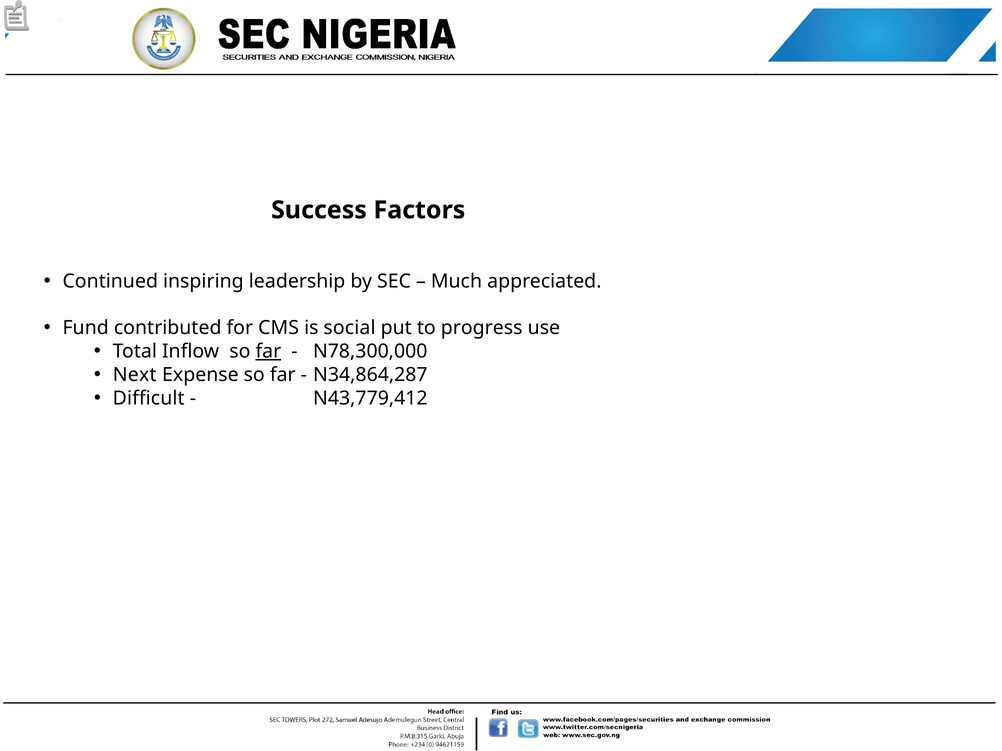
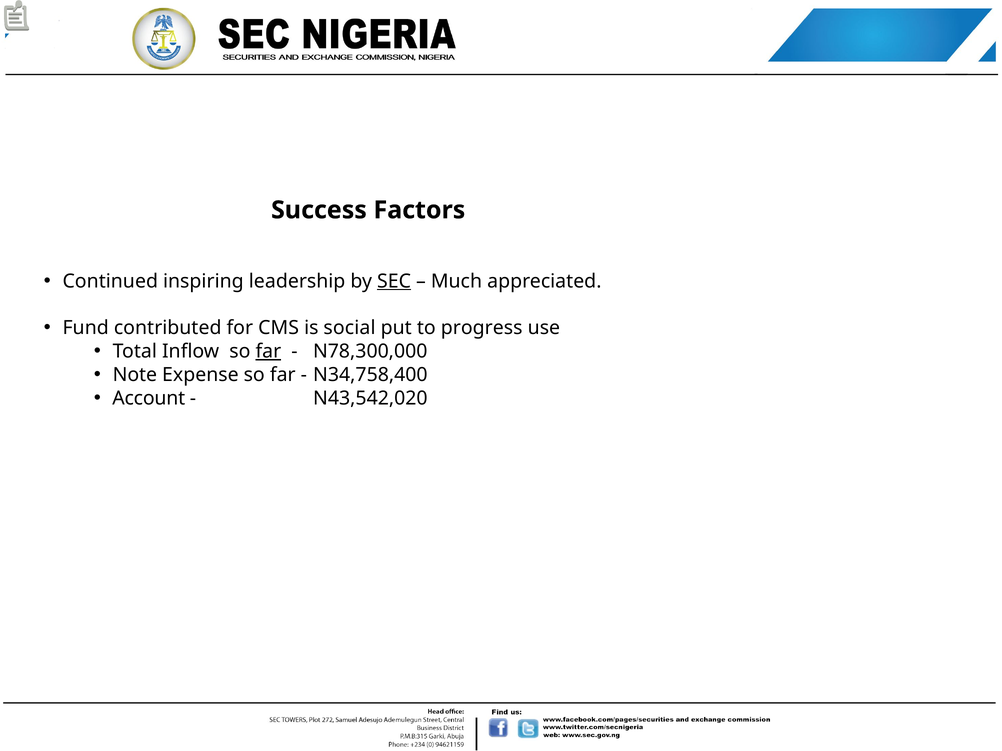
SEC underline: none -> present
Next: Next -> Note
N34,864,287: N34,864,287 -> N34,758,400
Difficult: Difficult -> Account
N43,779,412: N43,779,412 -> N43,542,020
